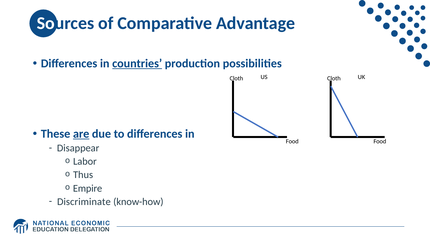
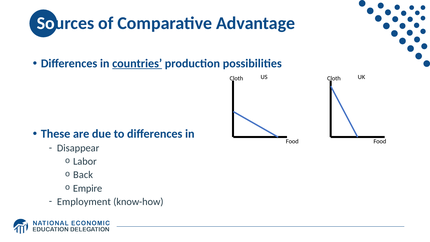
are underline: present -> none
Thus: Thus -> Back
Discriminate: Discriminate -> Employment
